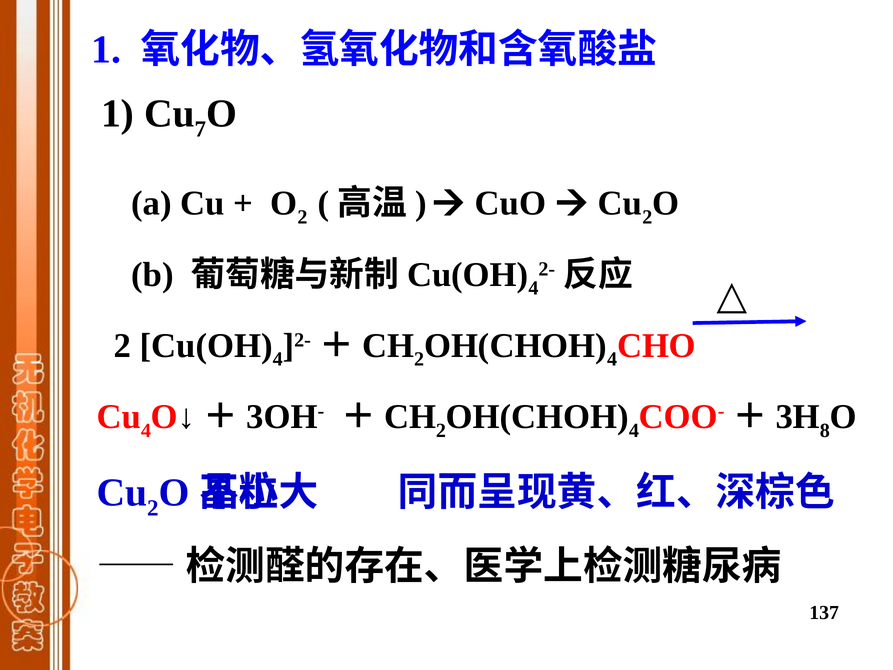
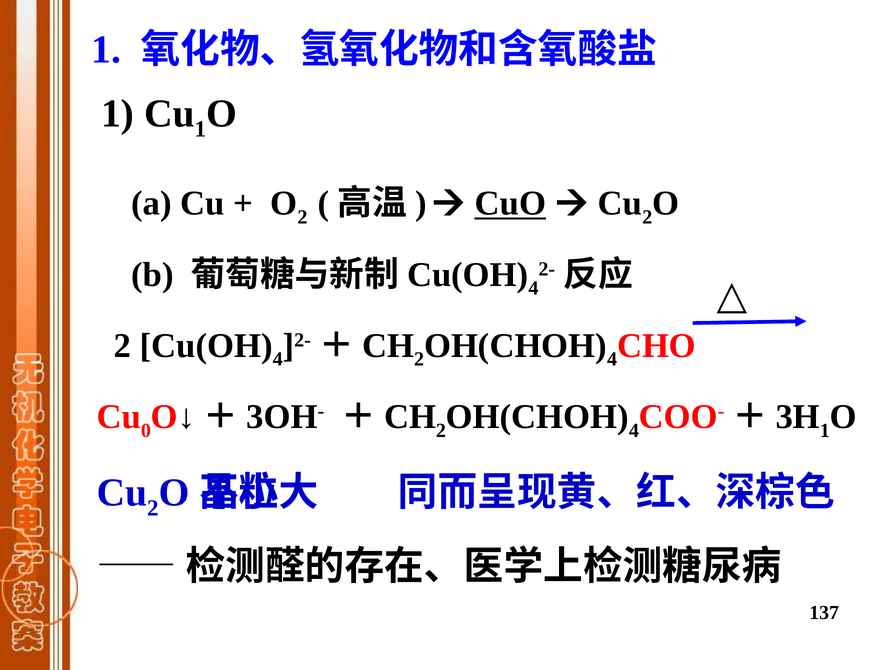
Cu 7: 7 -> 1
CuO underline: none -> present
Cu 4: 4 -> 0
8 at (825, 430): 8 -> 1
